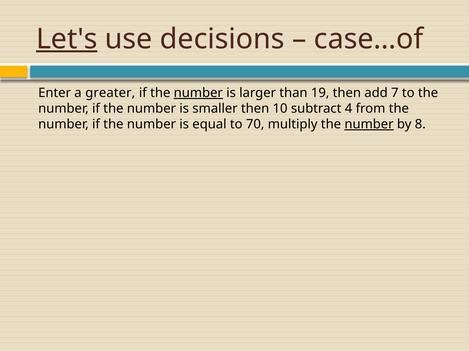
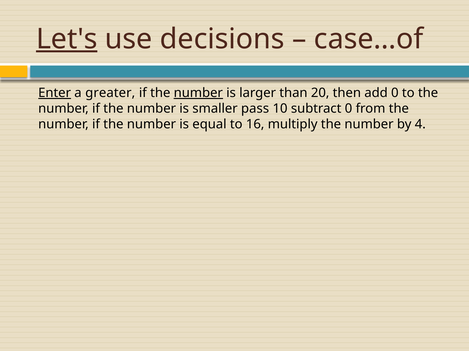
Enter underline: none -> present
19: 19 -> 20
add 7: 7 -> 0
smaller then: then -> pass
subtract 4: 4 -> 0
70: 70 -> 16
number at (369, 124) underline: present -> none
8: 8 -> 4
